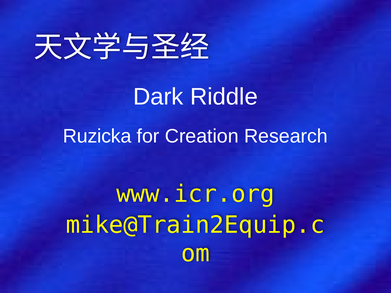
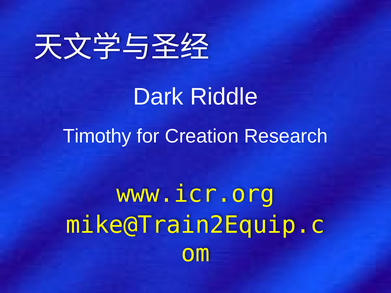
Ruzicka: Ruzicka -> Timothy
